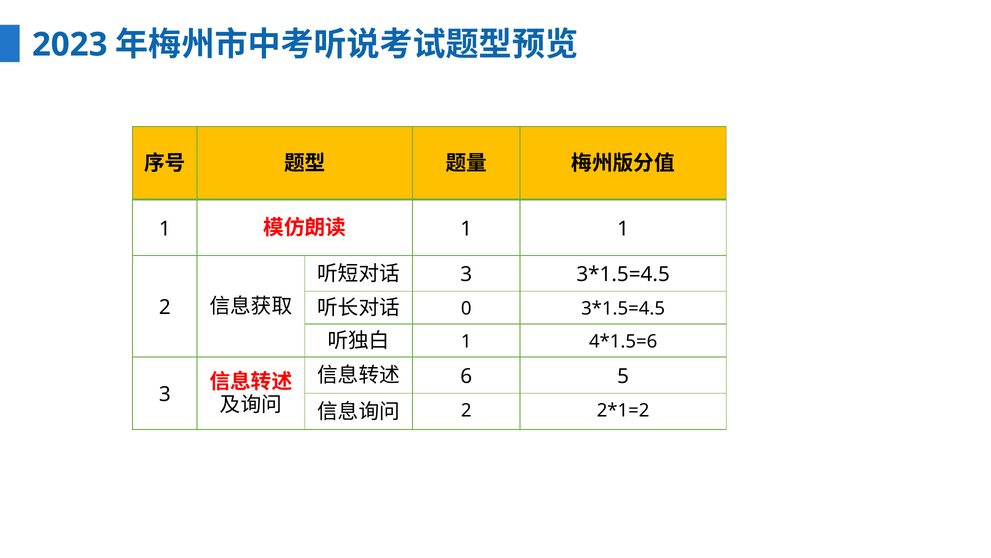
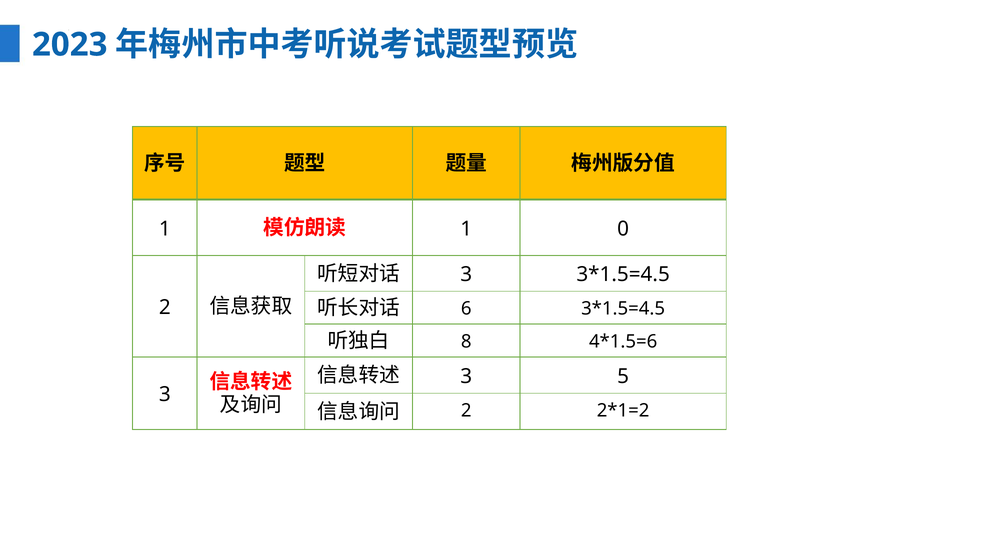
1 1: 1 -> 0
0: 0 -> 6
1 at (466, 341): 1 -> 8
6 at (466, 376): 6 -> 3
